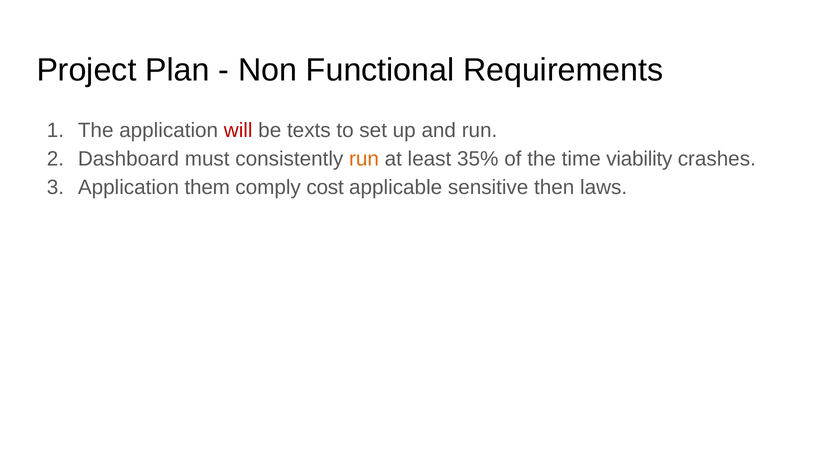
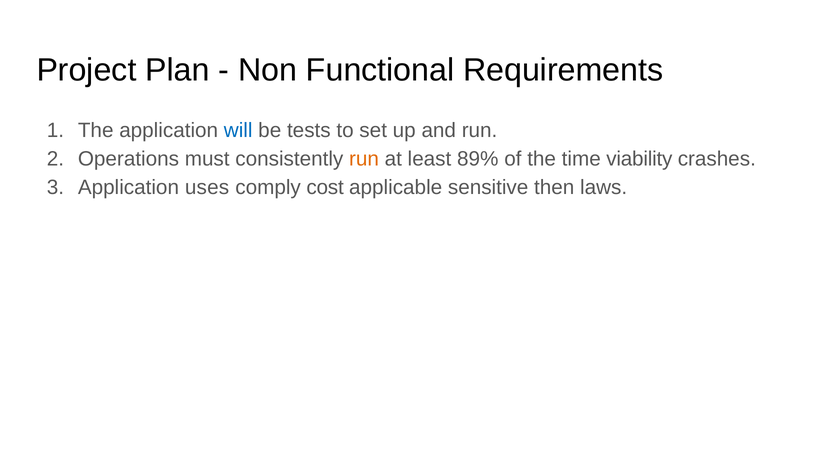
will colour: red -> blue
texts: texts -> tests
Dashboard: Dashboard -> Operations
35%: 35% -> 89%
them: them -> uses
